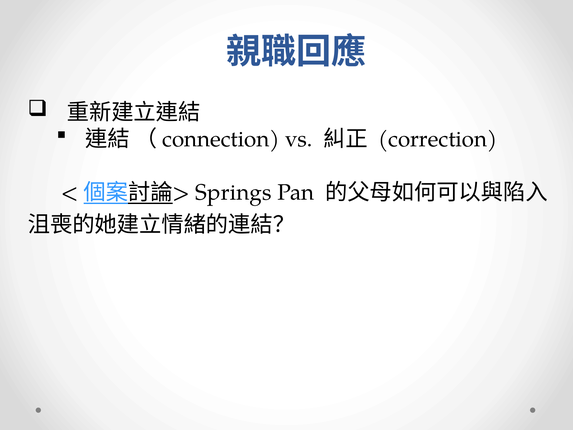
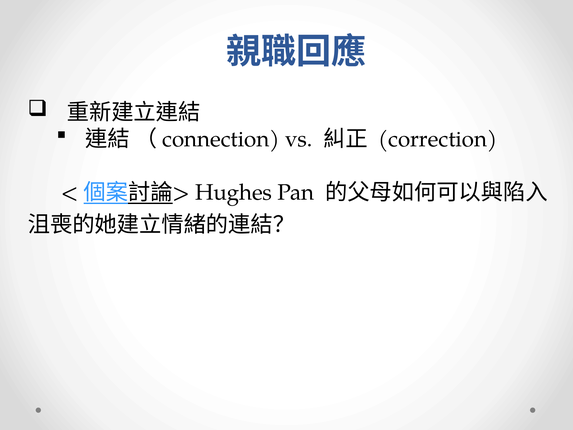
Springs: Springs -> Hughes
